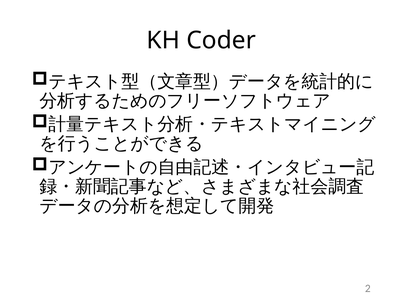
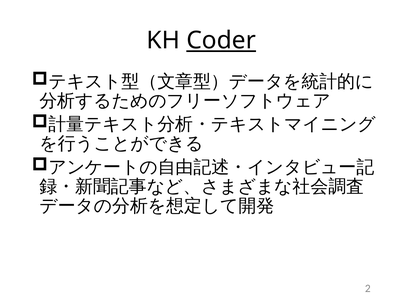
Coder underline: none -> present
